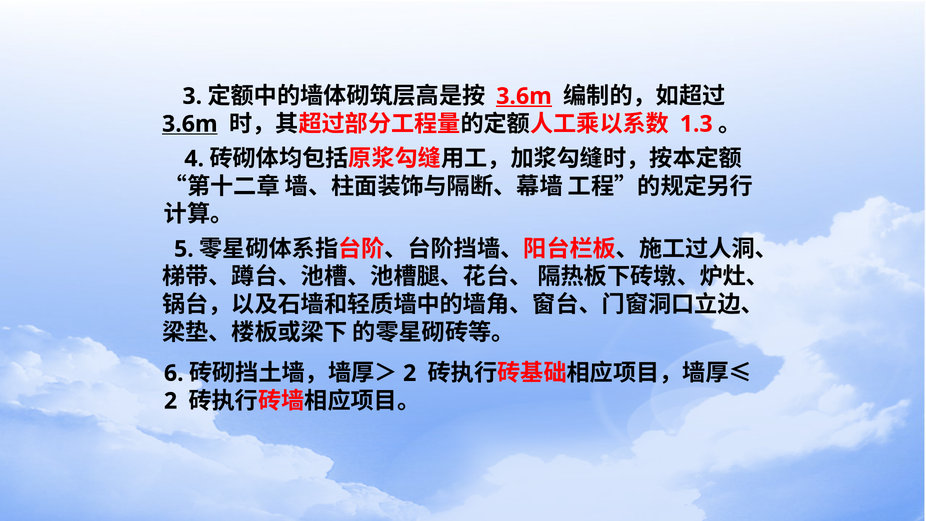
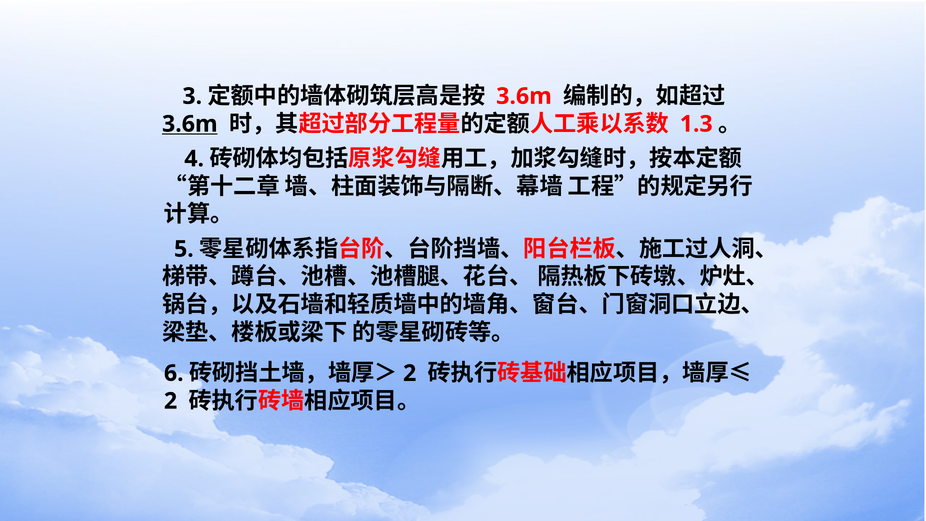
3.6m at (524, 96) underline: present -> none
